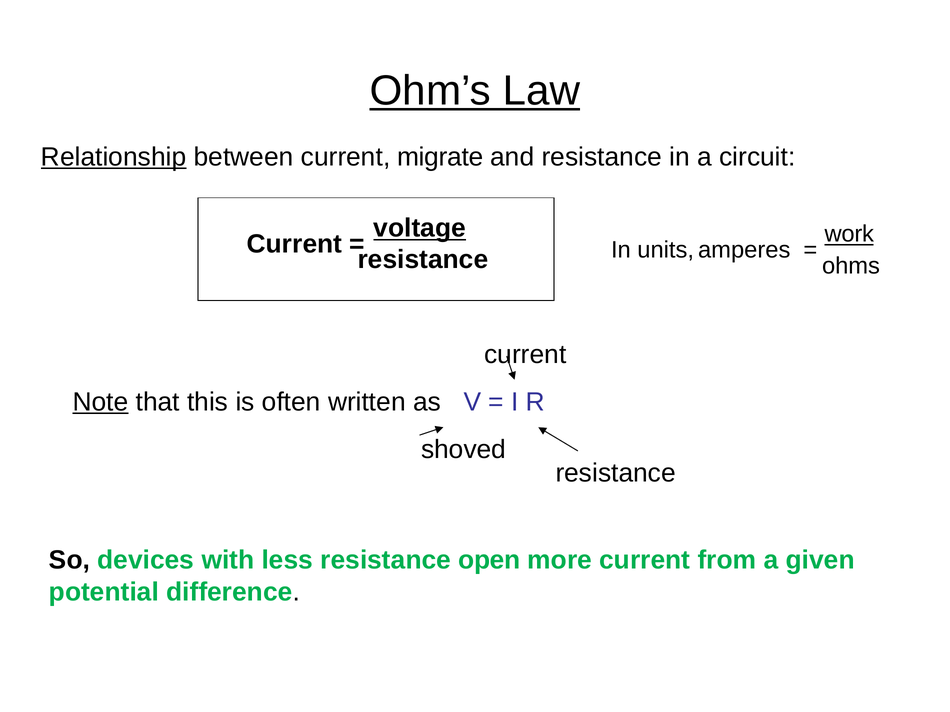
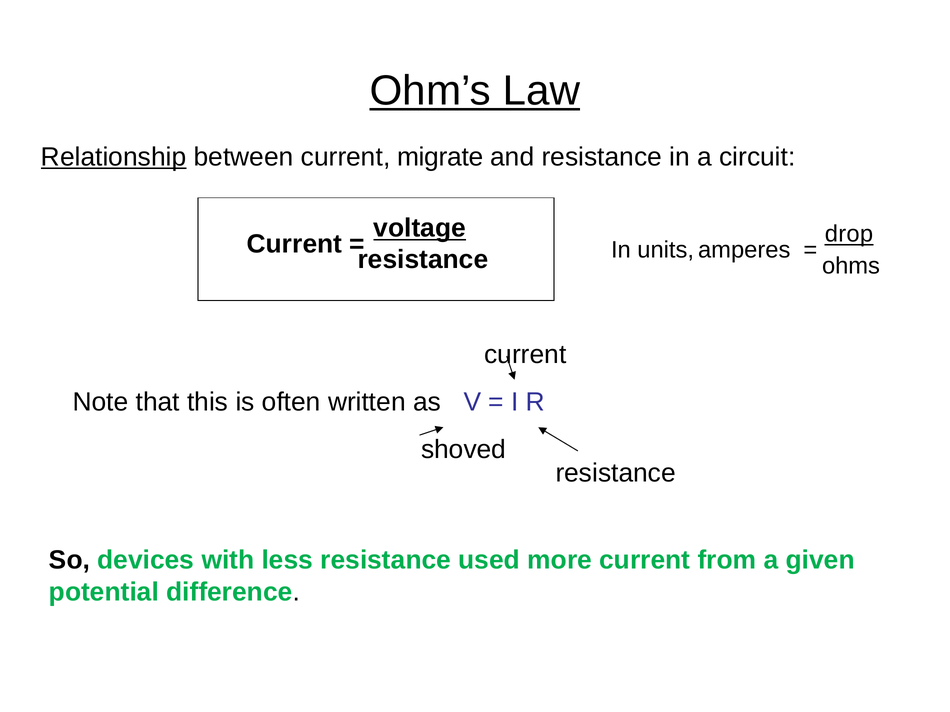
work: work -> drop
Note underline: present -> none
open: open -> used
